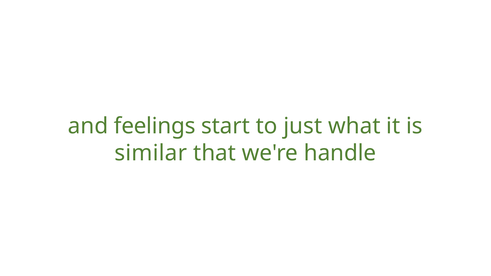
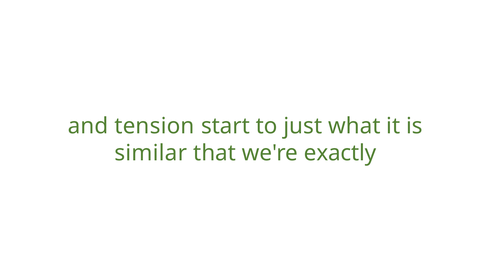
feelings: feelings -> tension
handle: handle -> exactly
